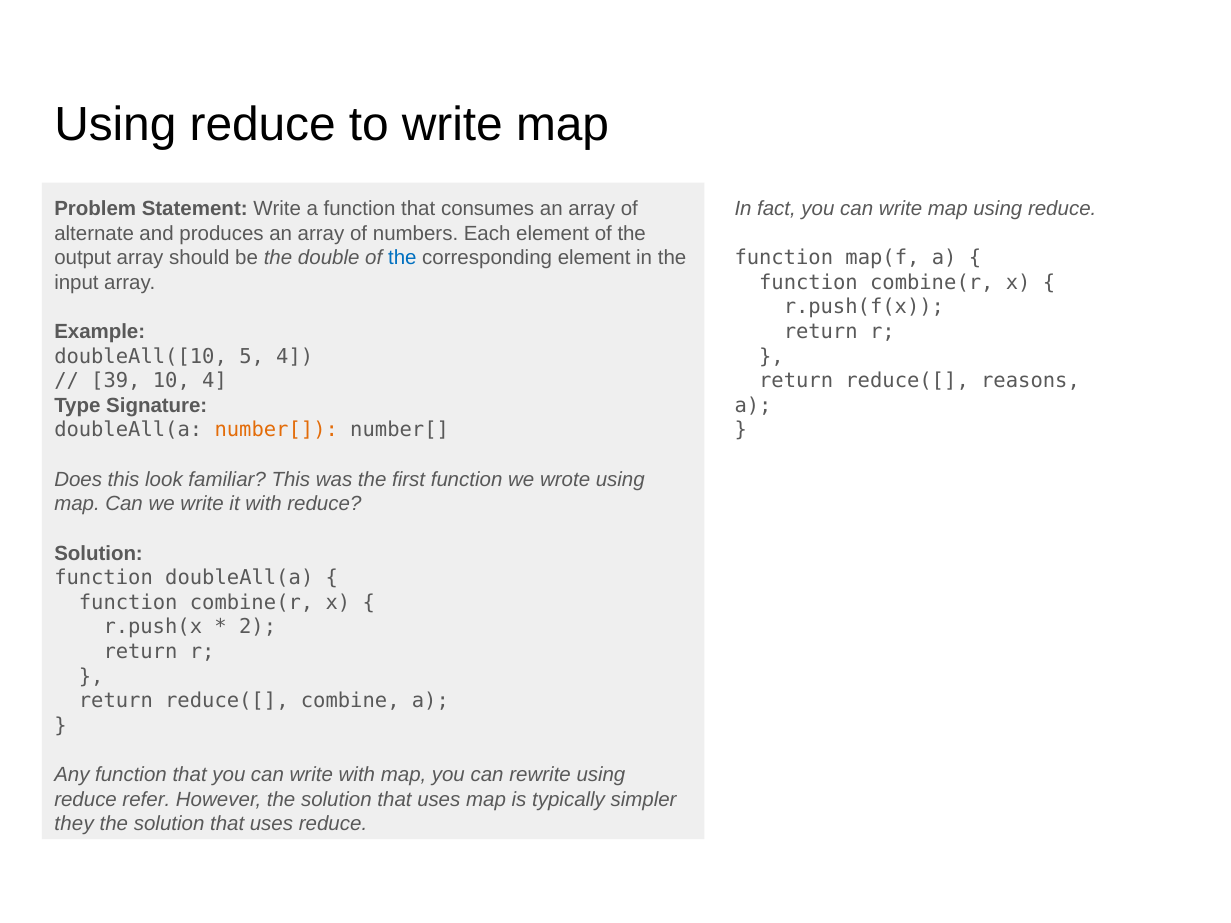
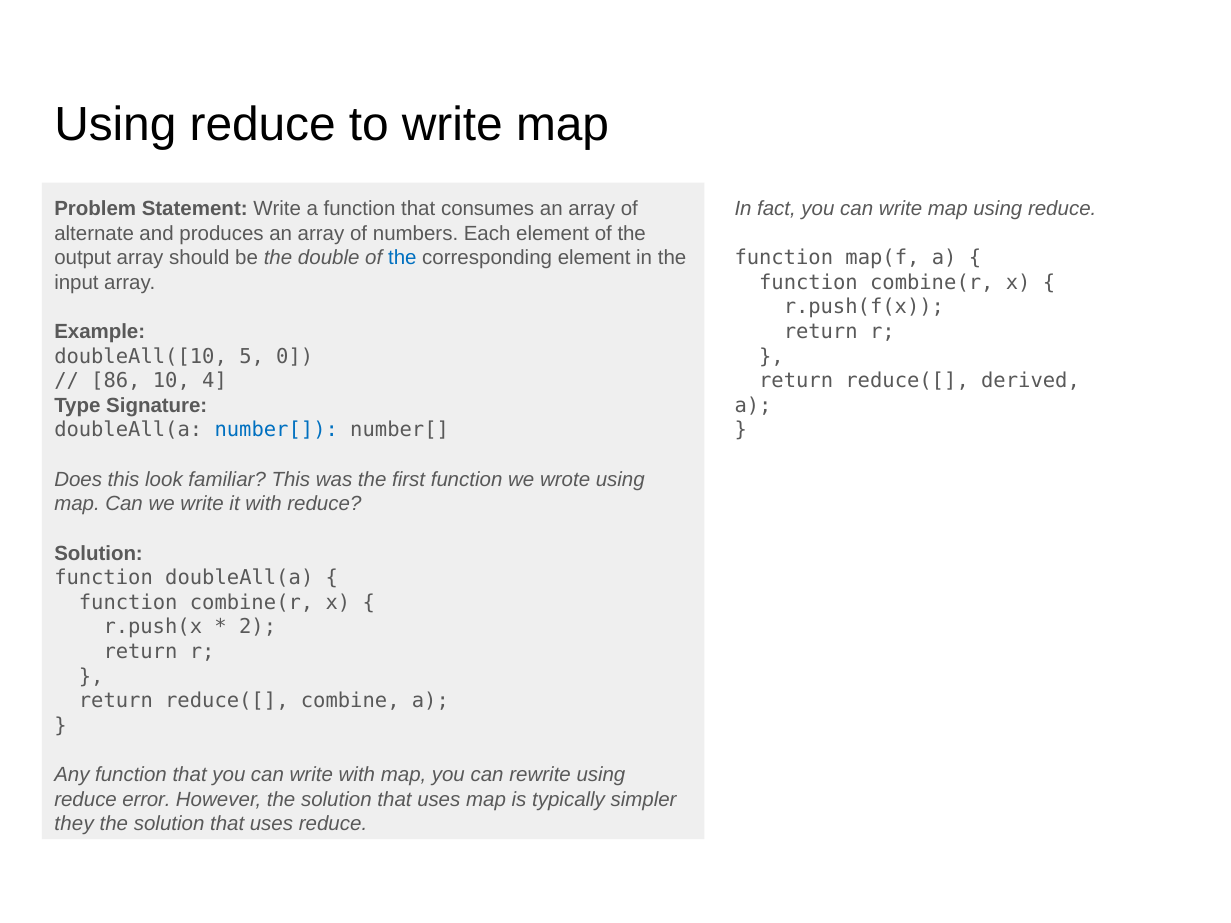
5 4: 4 -> 0
39: 39 -> 86
reasons: reasons -> derived
number[ at (276, 430) colour: orange -> blue
refer: refer -> error
